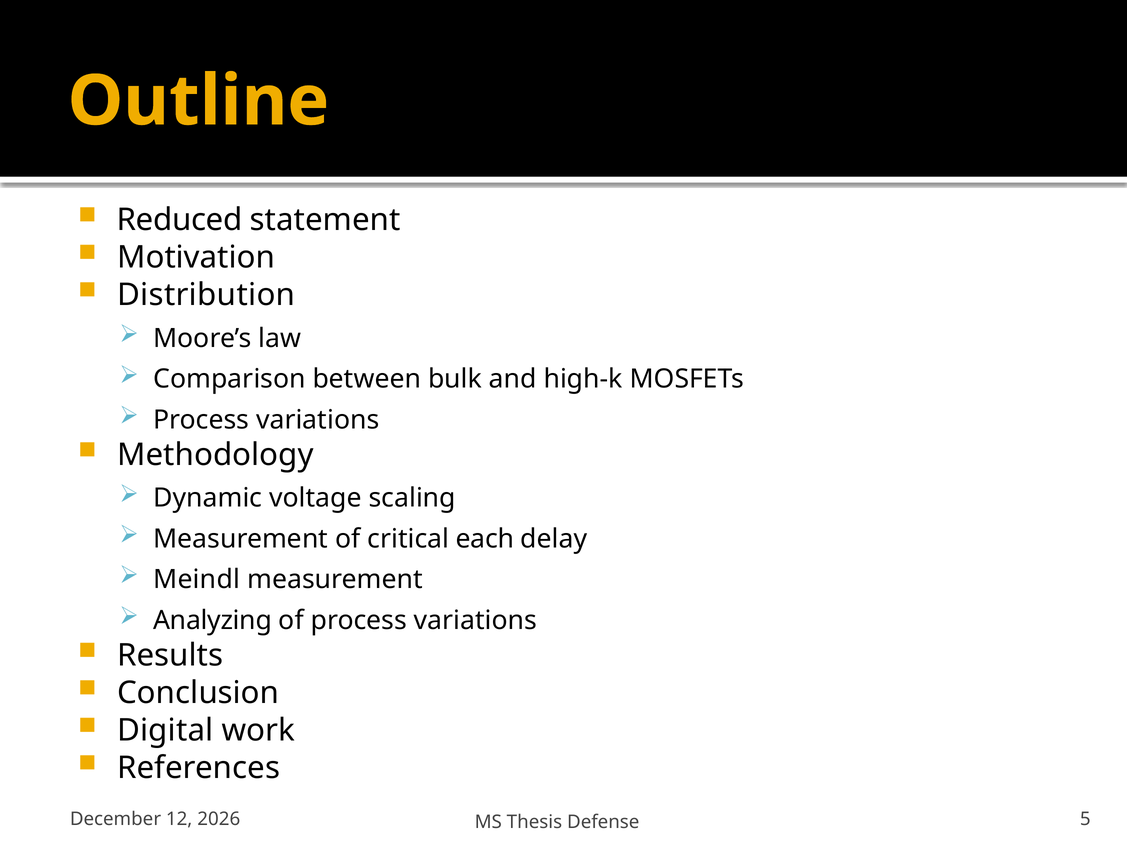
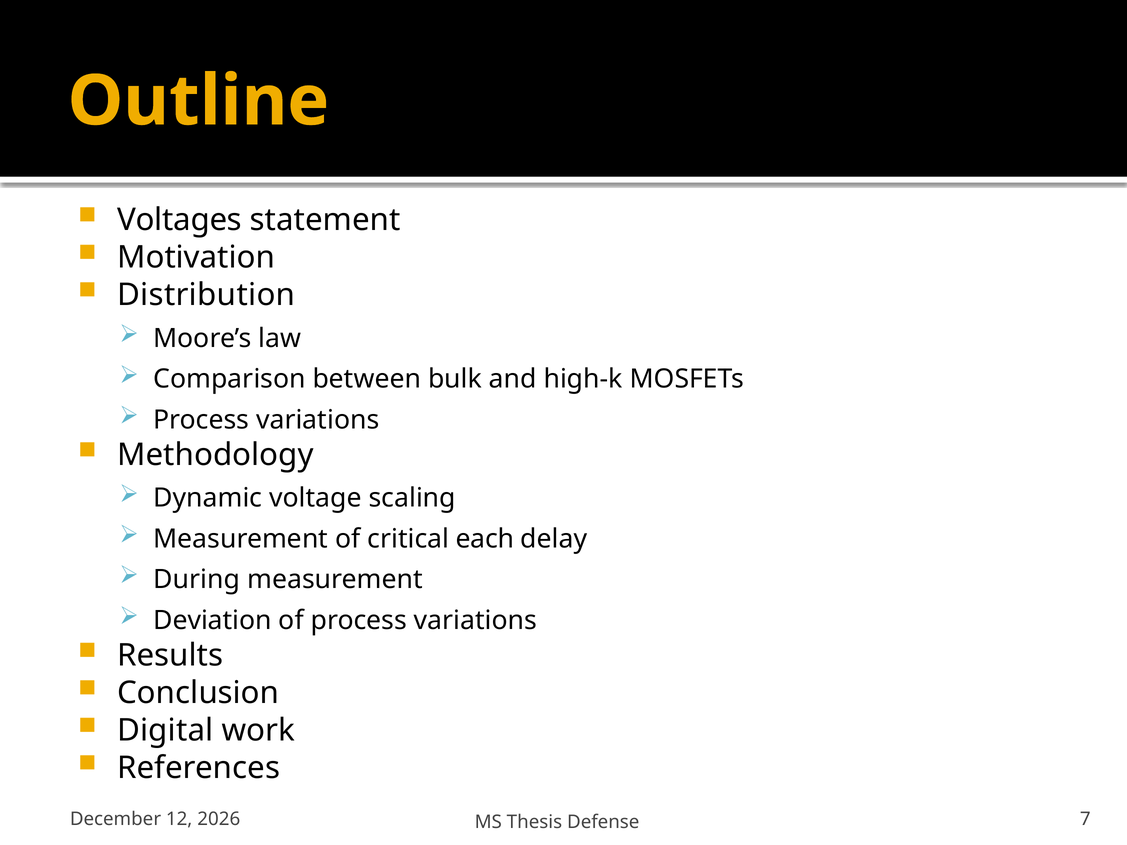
Reduced: Reduced -> Voltages
Meindl: Meindl -> During
Analyzing: Analyzing -> Deviation
5: 5 -> 7
